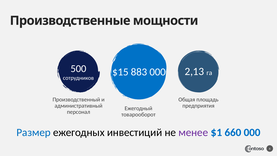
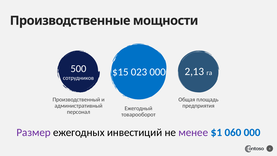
883: 883 -> 023
Размер colour: blue -> purple
660: 660 -> 060
